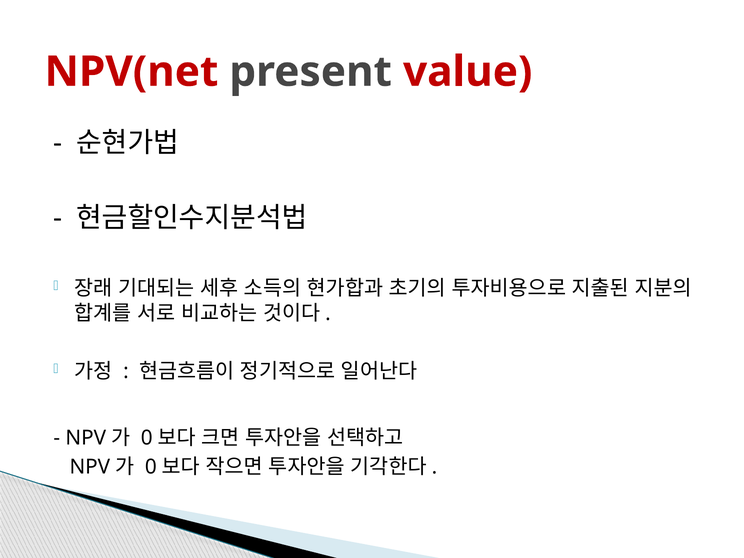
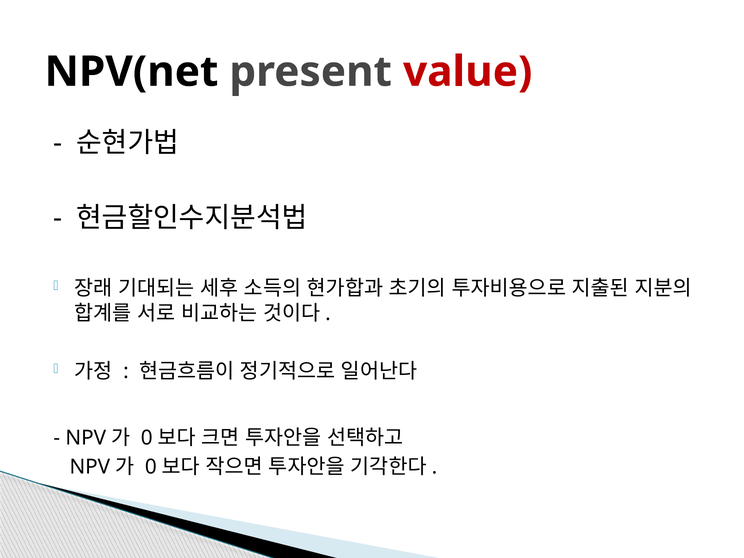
NPV(net colour: red -> black
